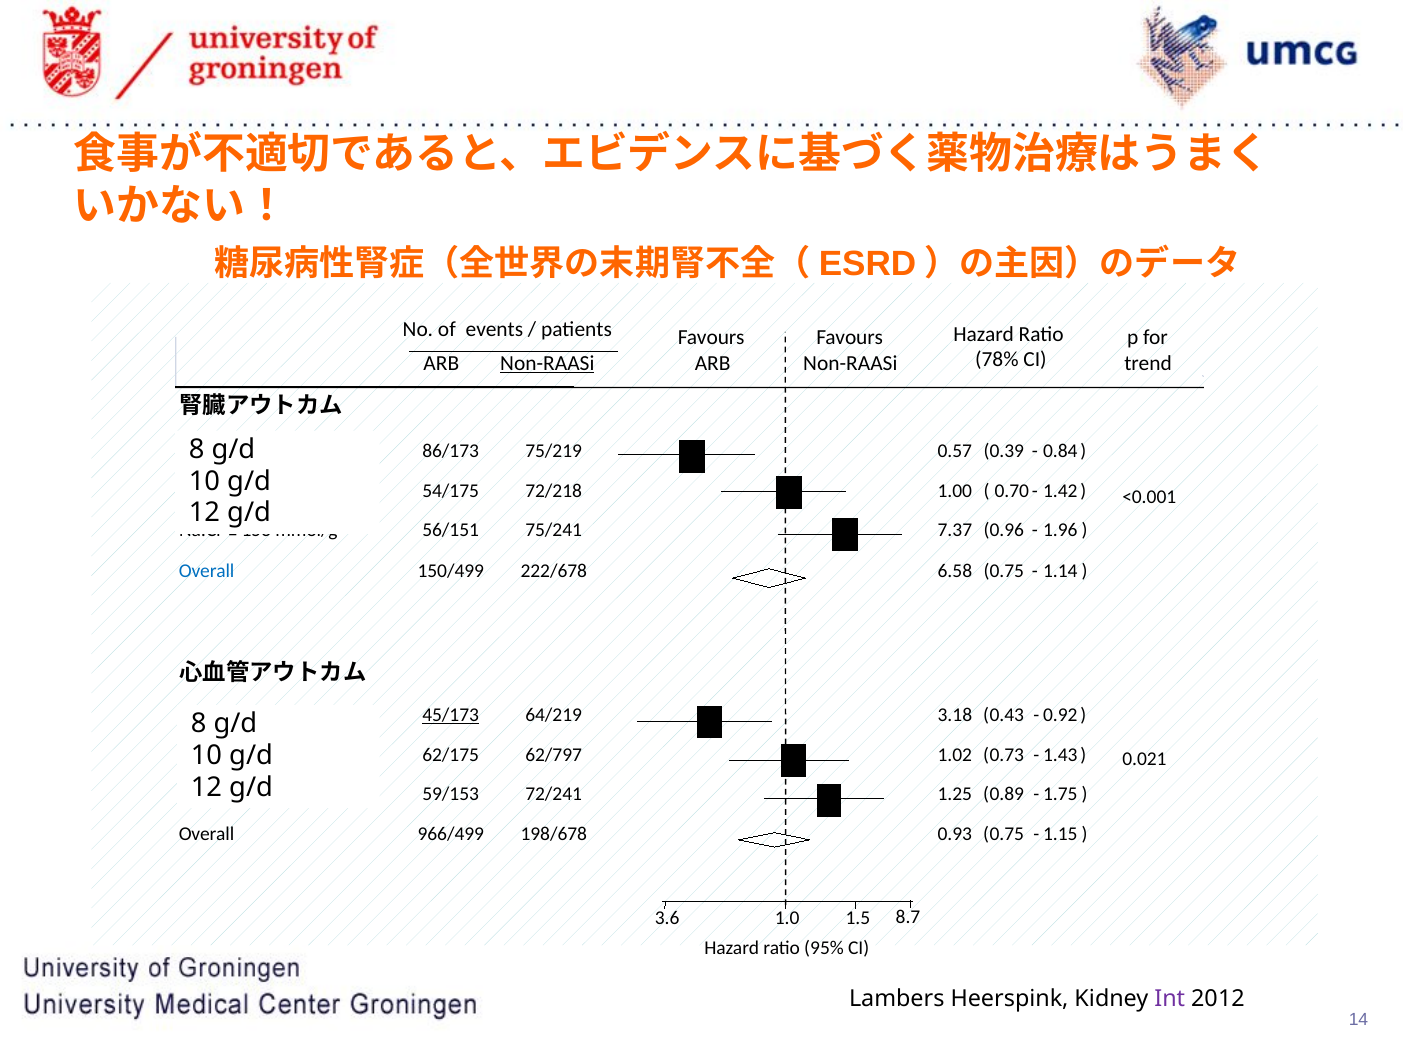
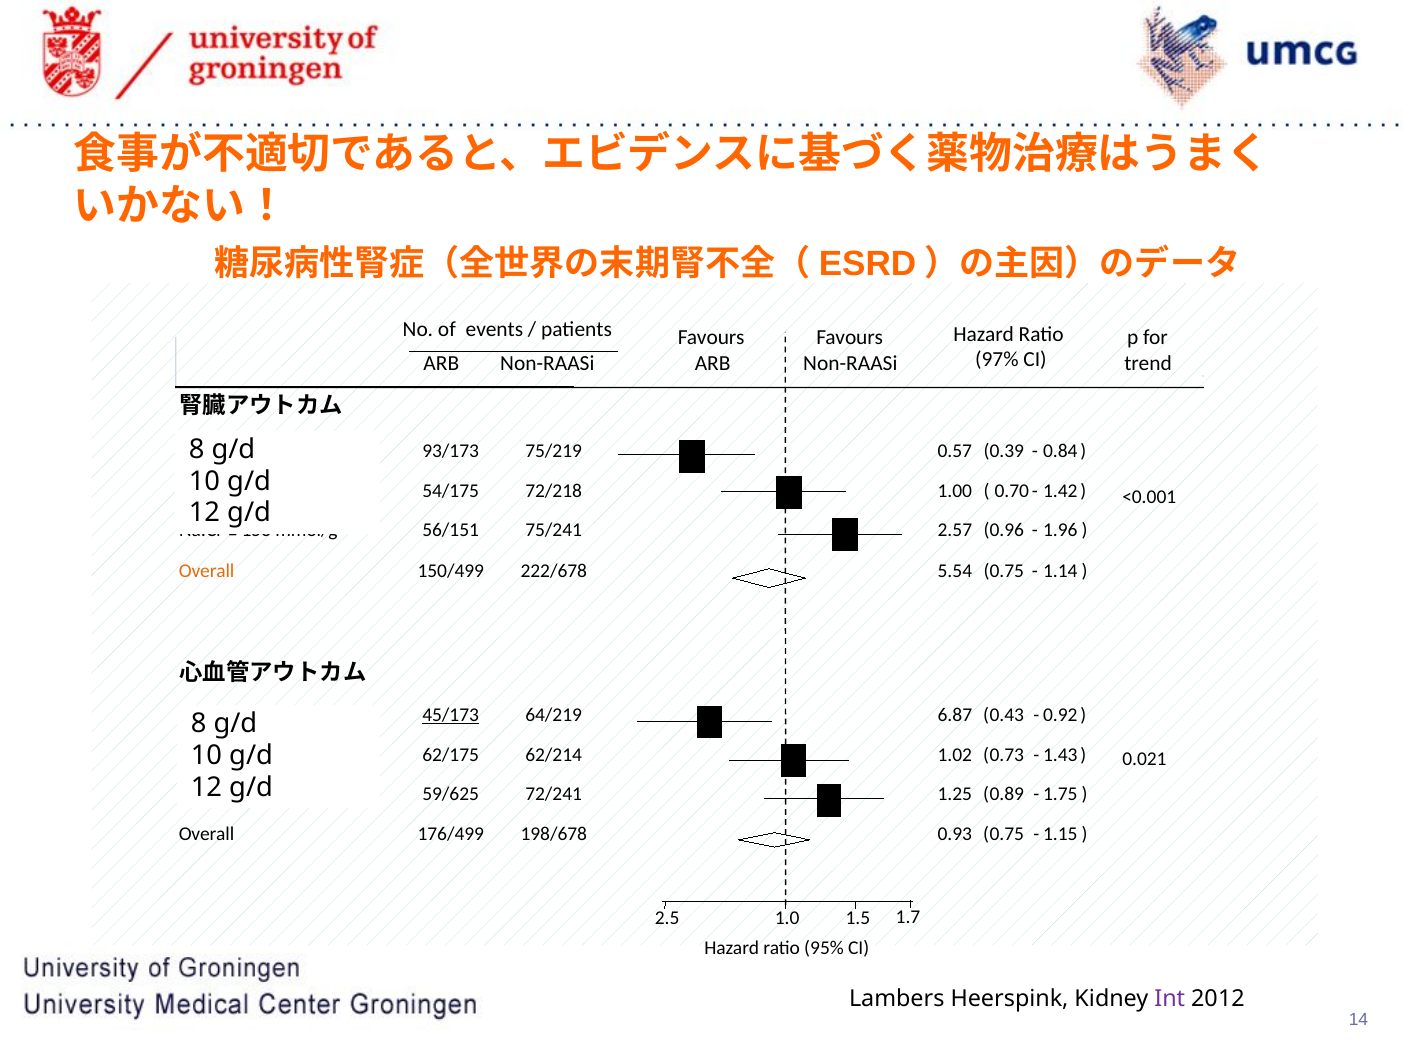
78%: 78% -> 97%
Non-RAASi at (547, 363) underline: present -> none
86/173: 86/173 -> 93/173
7.37: 7.37 -> 2.57
Overall at (207, 571) colour: blue -> orange
6.58: 6.58 -> 5.54
3.18: 3.18 -> 6.87
62/797: 62/797 -> 62/214
59/153: 59/153 -> 59/625
966/499: 966/499 -> 176/499
3.6: 3.6 -> 2.5
8.7: 8.7 -> 1.7
